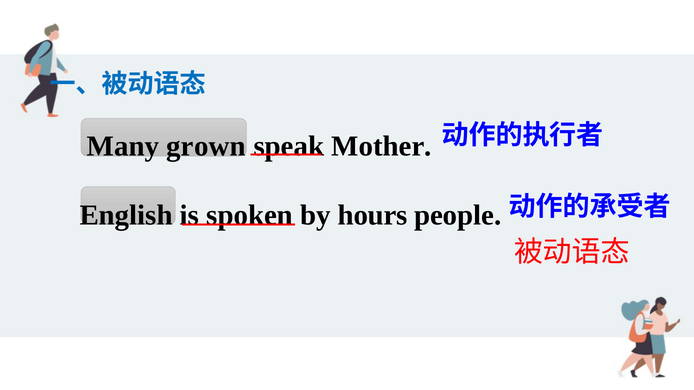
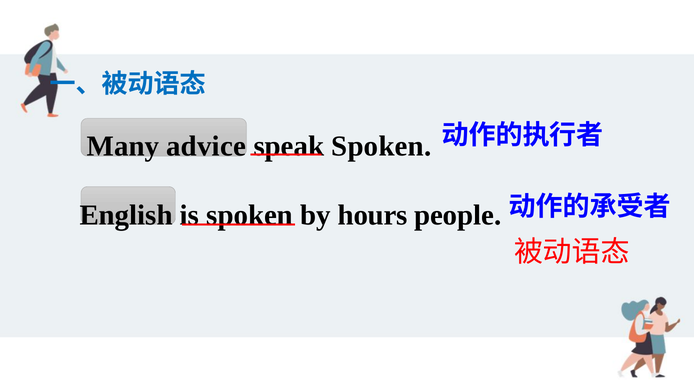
grown: grown -> advice
Mother at (382, 146): Mother -> Spoken
